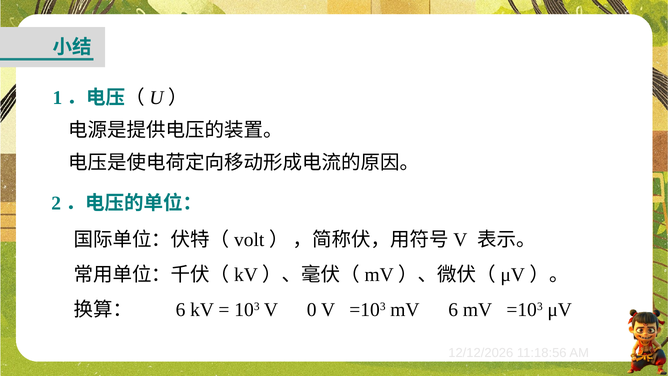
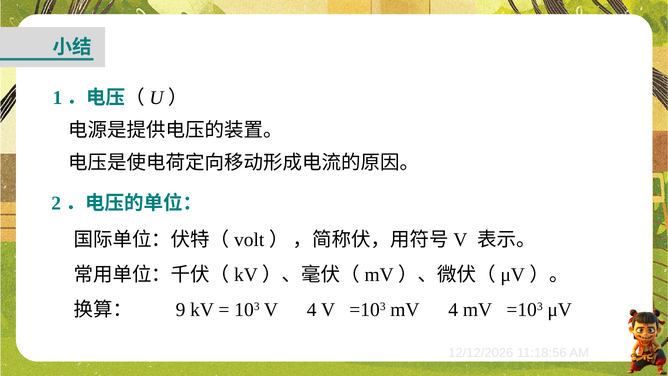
6 at (180, 310): 6 -> 9
V 0: 0 -> 4
mV 6: 6 -> 4
